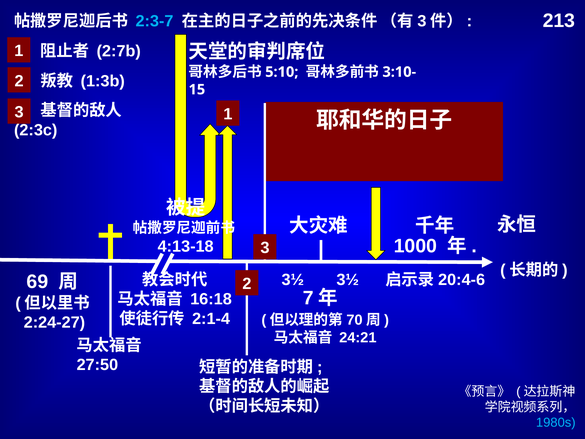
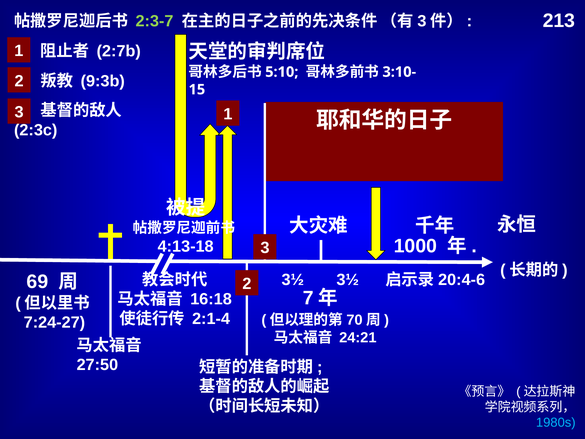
2:3-7 colour: light blue -> light green
1:3b: 1:3b -> 9:3b
2:24-27: 2:24-27 -> 7:24-27
